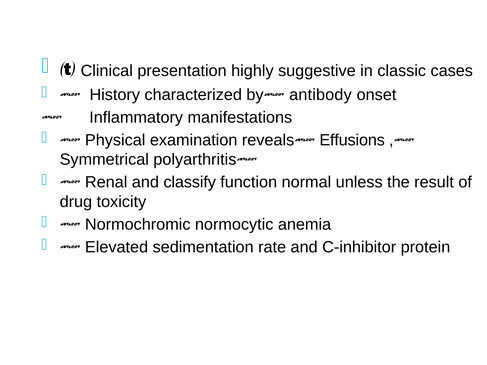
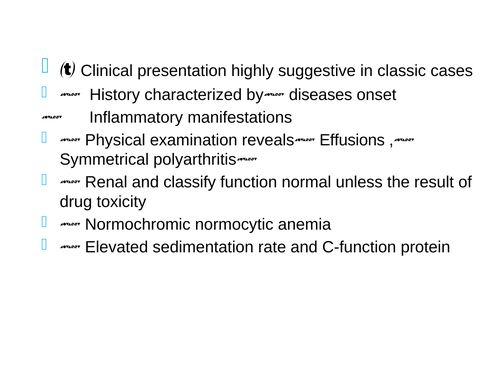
antibody: antibody -> diseases
C-inhibitor: C-inhibitor -> C-function
